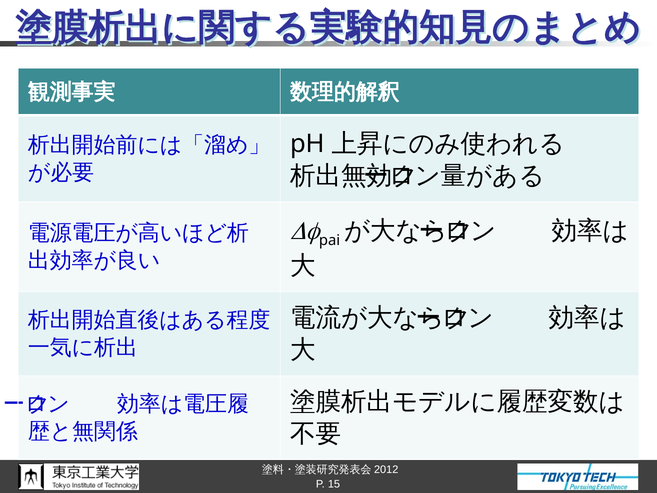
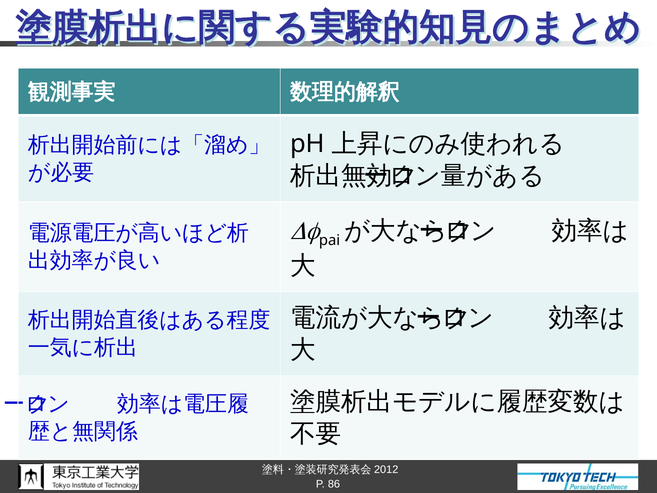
15: 15 -> 86
